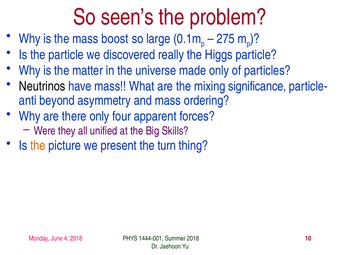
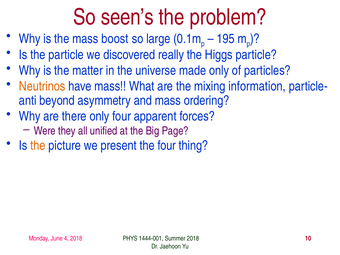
275: 275 -> 195
Neutrinos colour: black -> orange
significance: significance -> information
Skills: Skills -> Page
the turn: turn -> four
